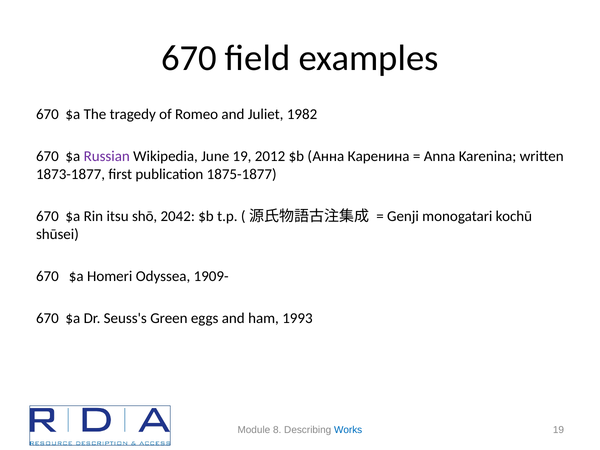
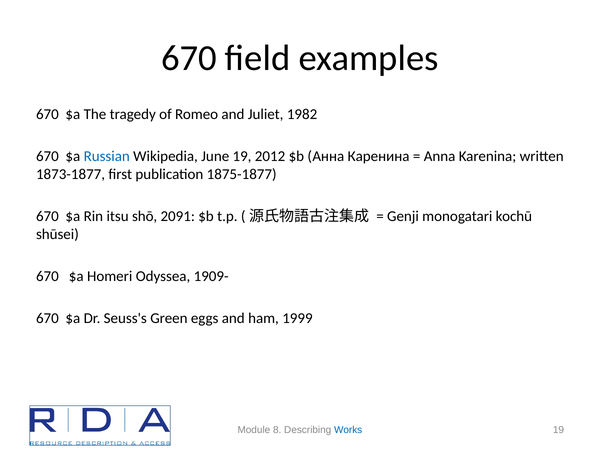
Russian colour: purple -> blue
2042: 2042 -> 2091
1993: 1993 -> 1999
